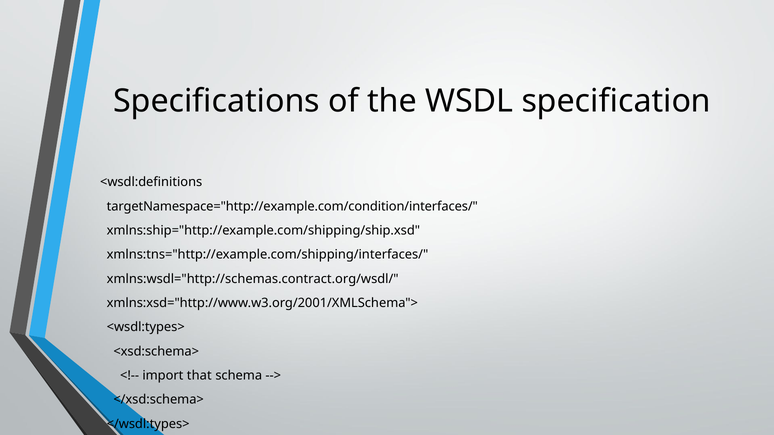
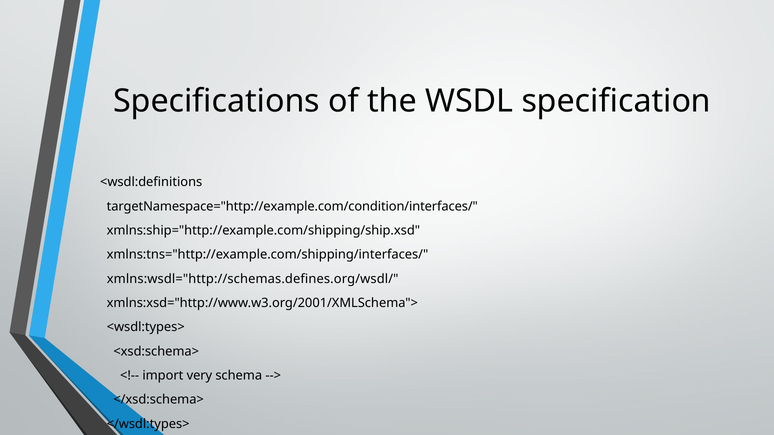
xmlns:wsdl="http://schemas.contract.org/wsdl/: xmlns:wsdl="http://schemas.contract.org/wsdl/ -> xmlns:wsdl="http://schemas.defines.org/wsdl/
that: that -> very
